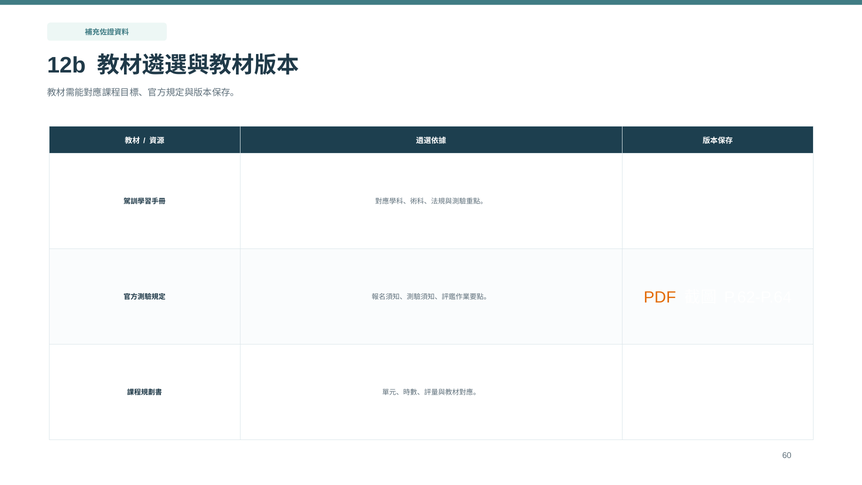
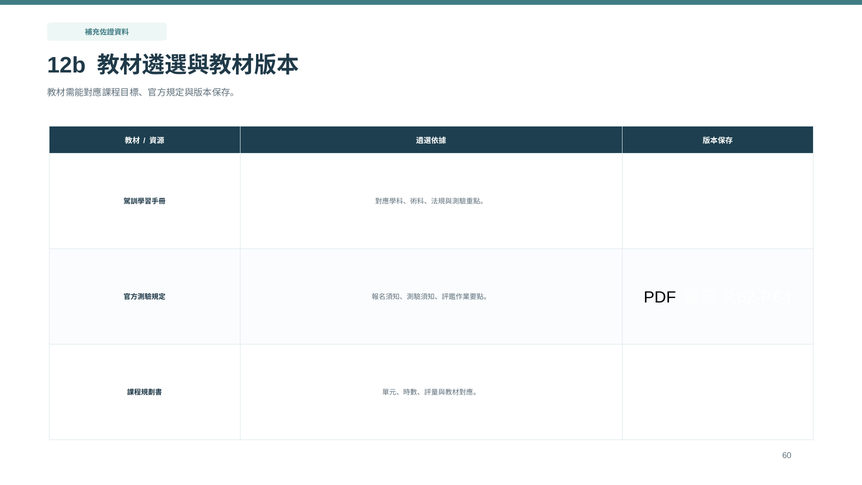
PDF at (660, 298) colour: orange -> black
